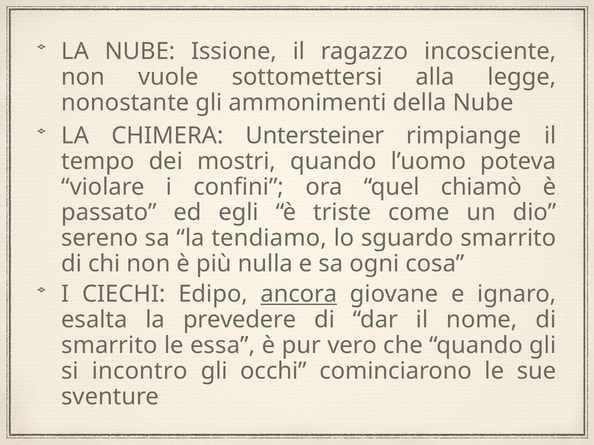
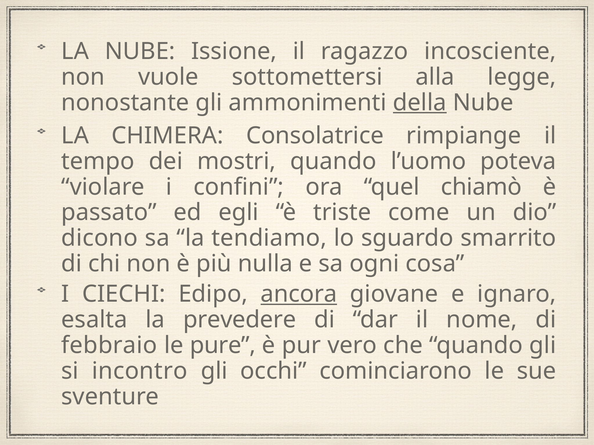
della underline: none -> present
Untersteiner: Untersteiner -> Consolatrice
sereno: sereno -> dicono
smarrito at (109, 346): smarrito -> febbraio
essa: essa -> pure
